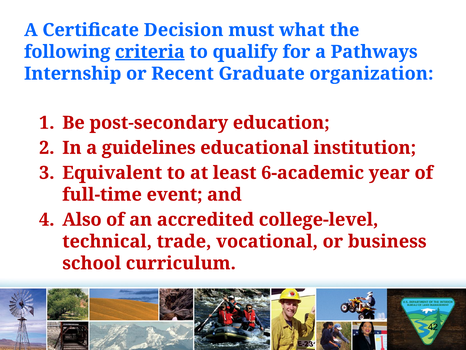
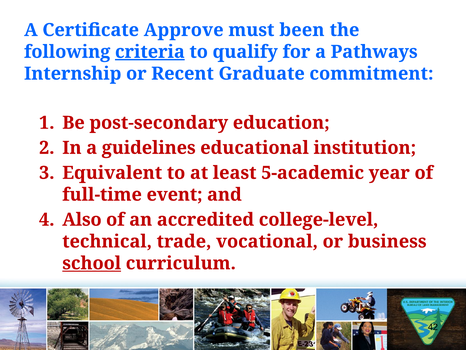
Decision: Decision -> Approve
what: what -> been
organization: organization -> commitment
6-academic: 6-academic -> 5-academic
school underline: none -> present
